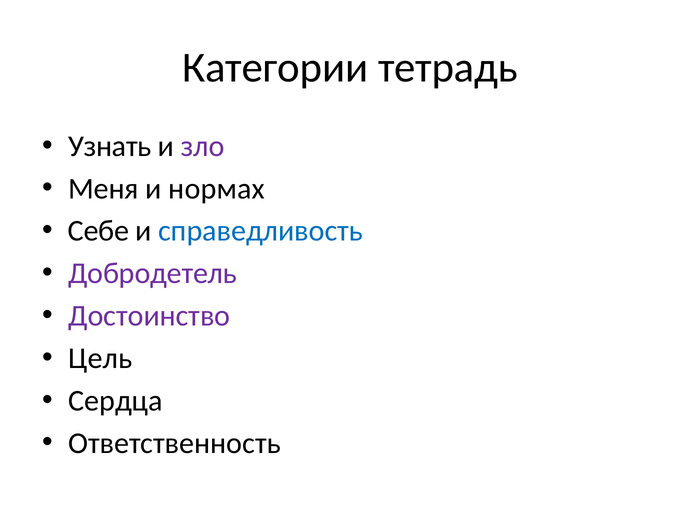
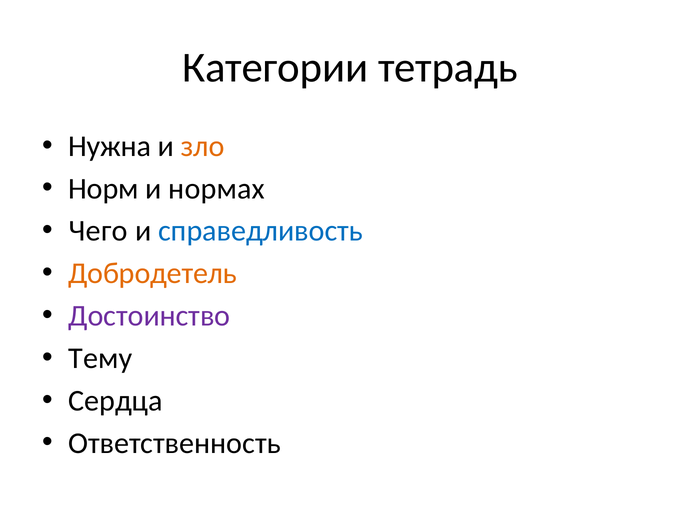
Узнать: Узнать -> Нужна
зло colour: purple -> orange
Меня: Меня -> Норм
Себе: Себе -> Чего
Добродетель colour: purple -> orange
Цель: Цель -> Тему
